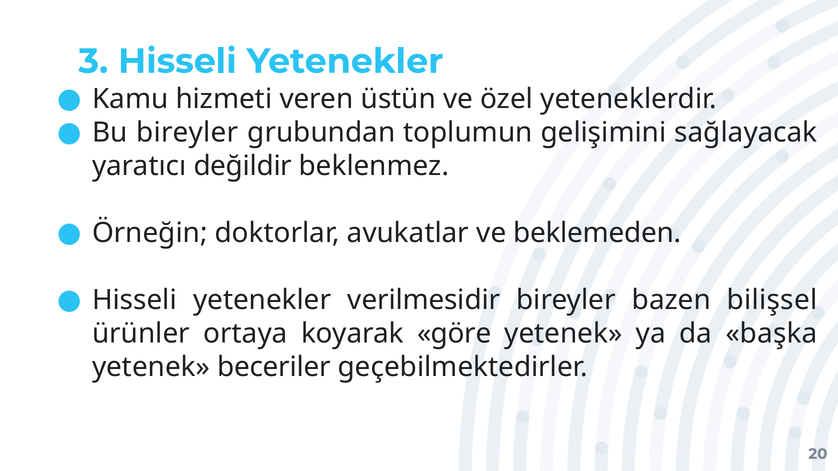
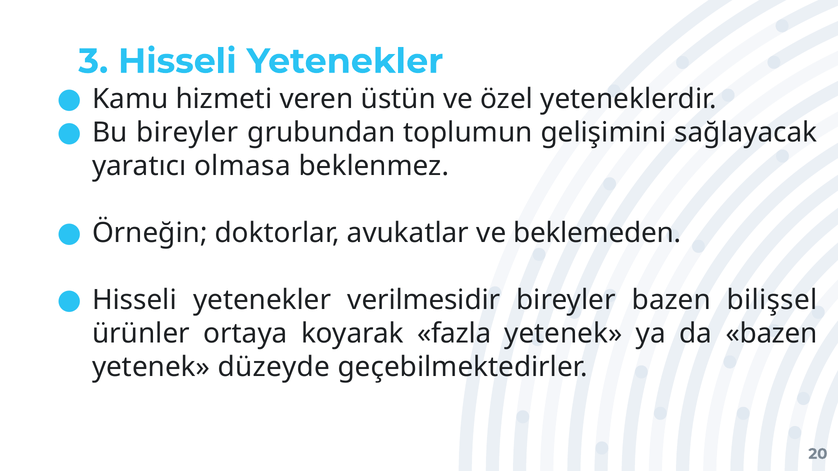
değildir: değildir -> olmasa
göre: göre -> fazla
da başka: başka -> bazen
beceriler: beceriler -> düzeyde
